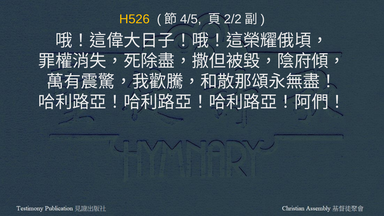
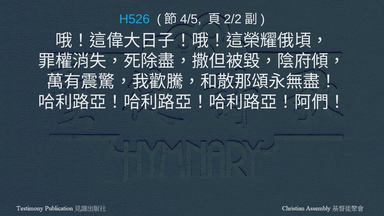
H526 colour: yellow -> light blue
